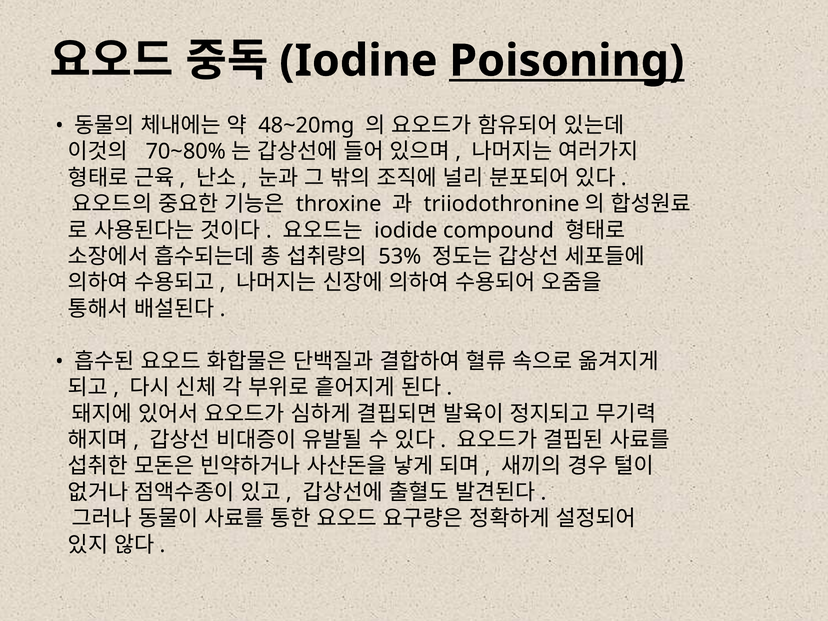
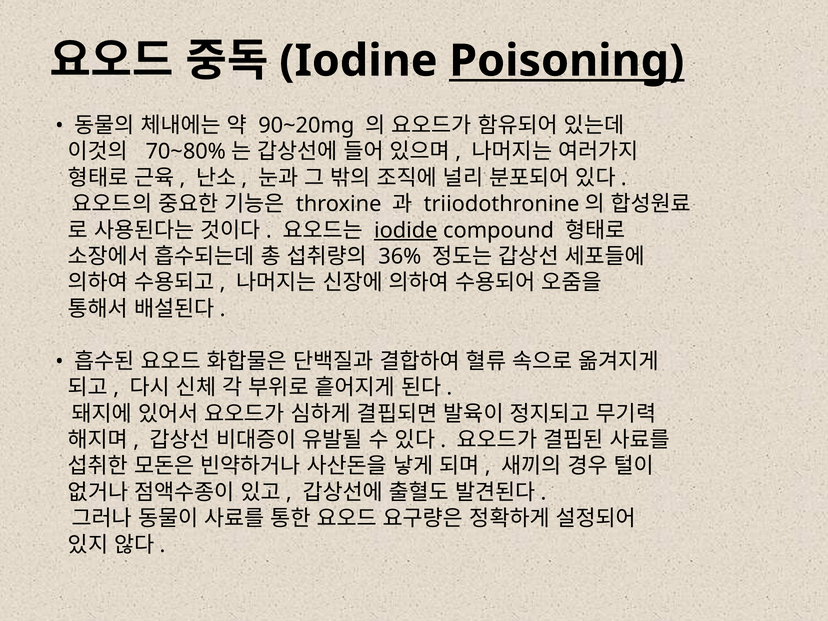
48~20mg: 48~20mg -> 90~20mg
iodide underline: none -> present
53%: 53% -> 36%
